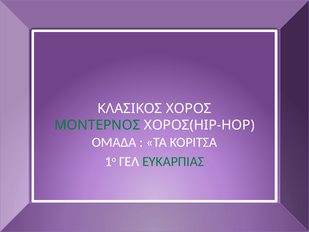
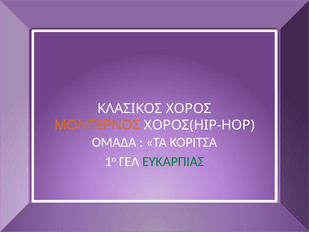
ΜΟΝΤΕΡΝΟΣ colour: green -> orange
